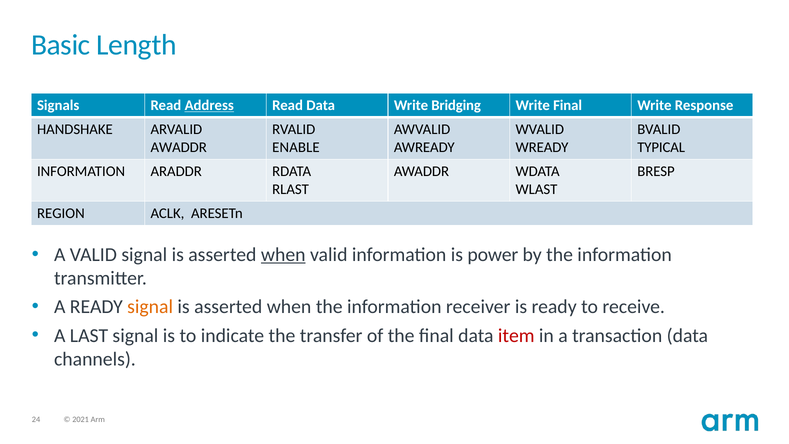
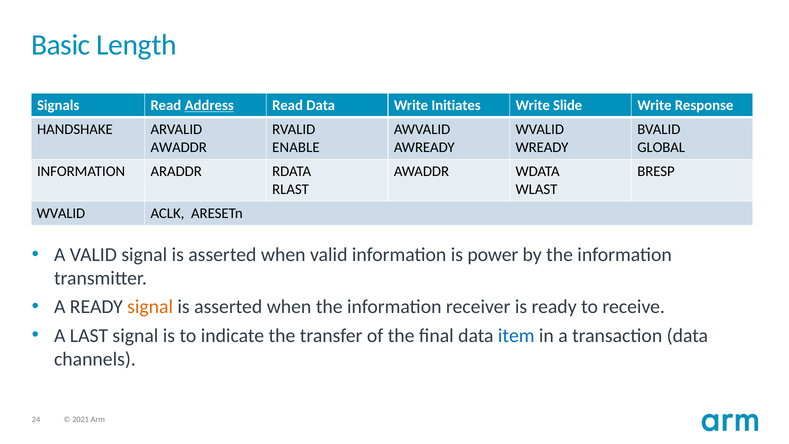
Bridging: Bridging -> Initiates
Write Final: Final -> Slide
TYPICAL: TYPICAL -> GLOBAL
REGION at (61, 213): REGION -> WVALID
when at (283, 255) underline: present -> none
item colour: red -> blue
